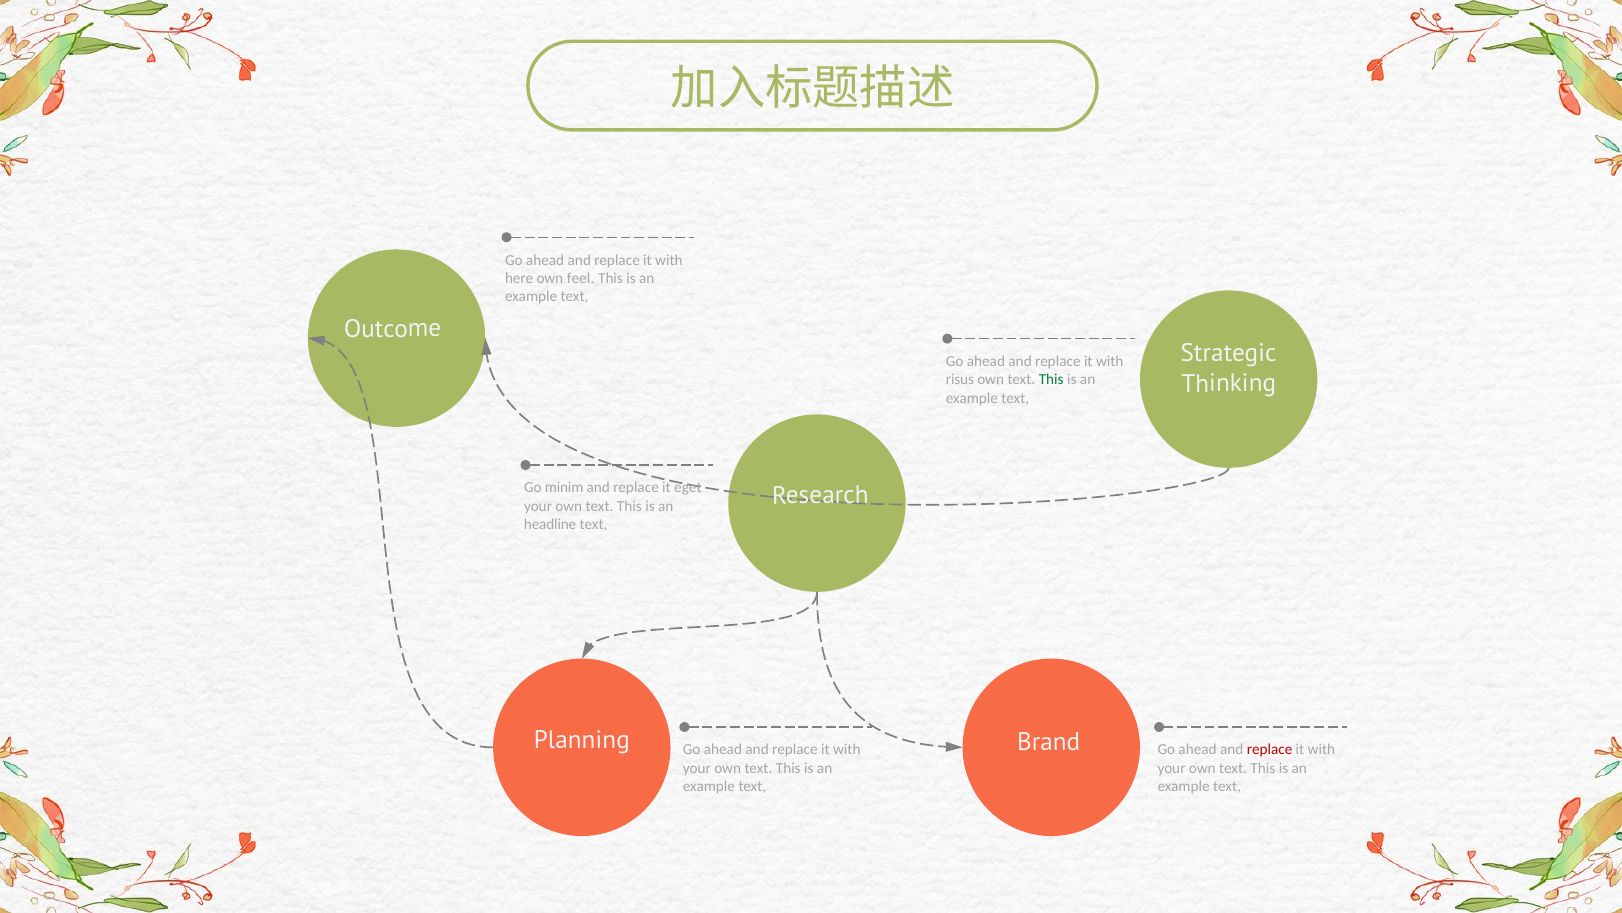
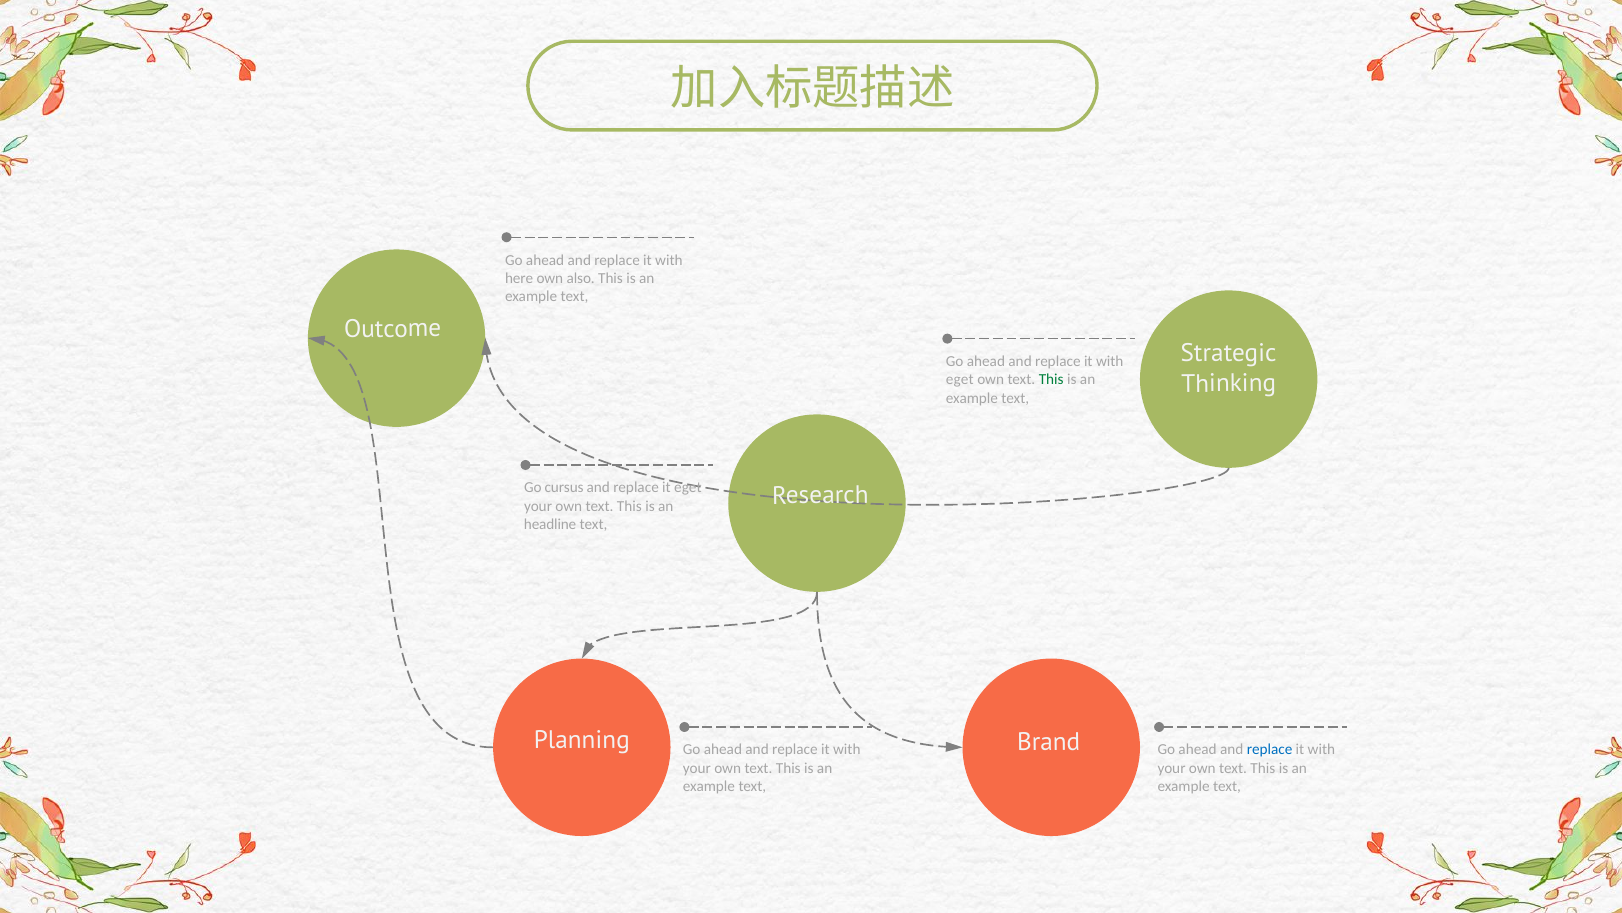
feel: feel -> also
risus at (960, 380): risus -> eget
minim: minim -> cursus
replace at (1270, 750) colour: red -> blue
